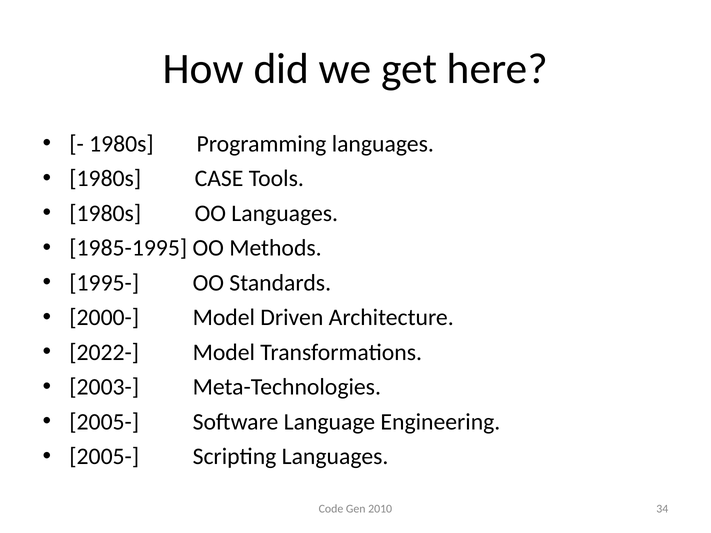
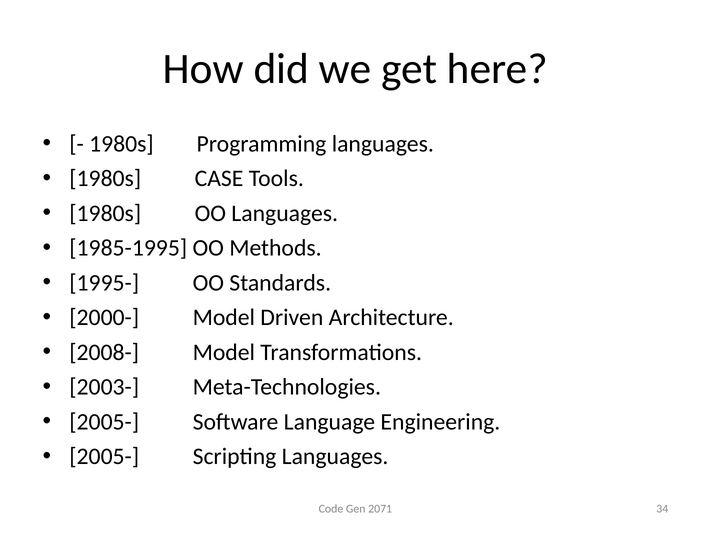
2022-: 2022- -> 2008-
2010: 2010 -> 2071
